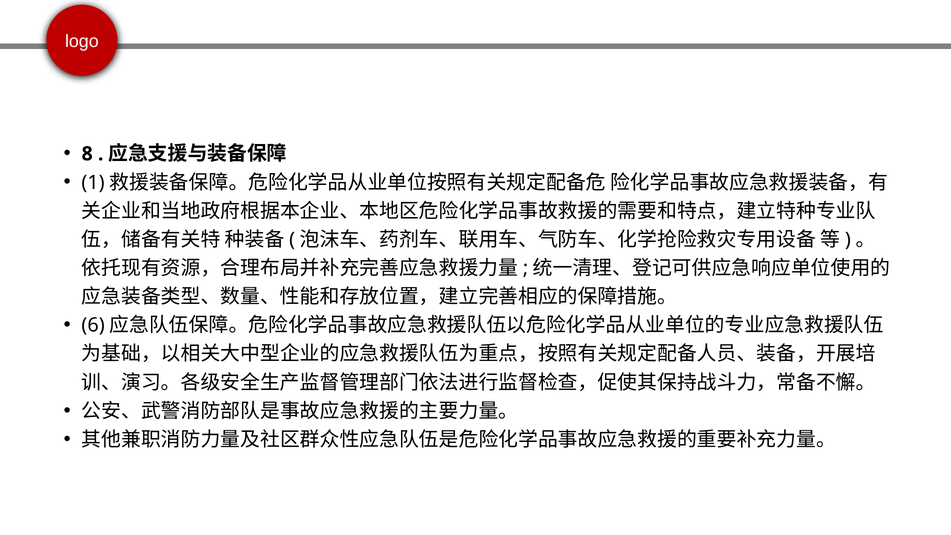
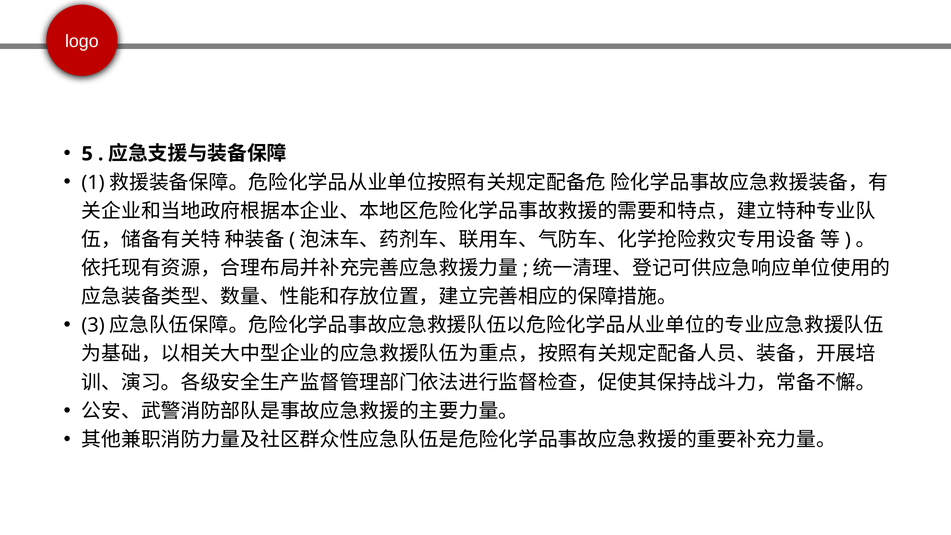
8: 8 -> 5
6: 6 -> 3
